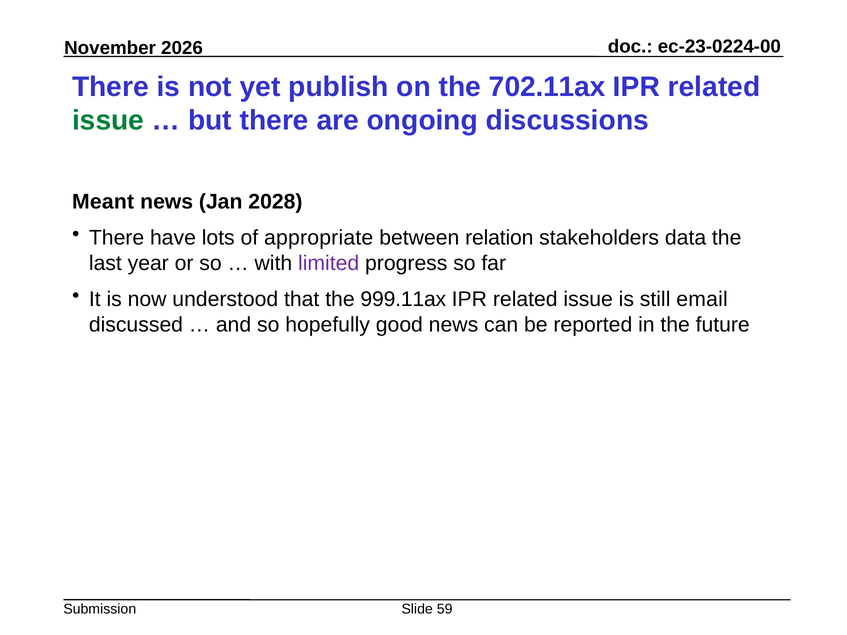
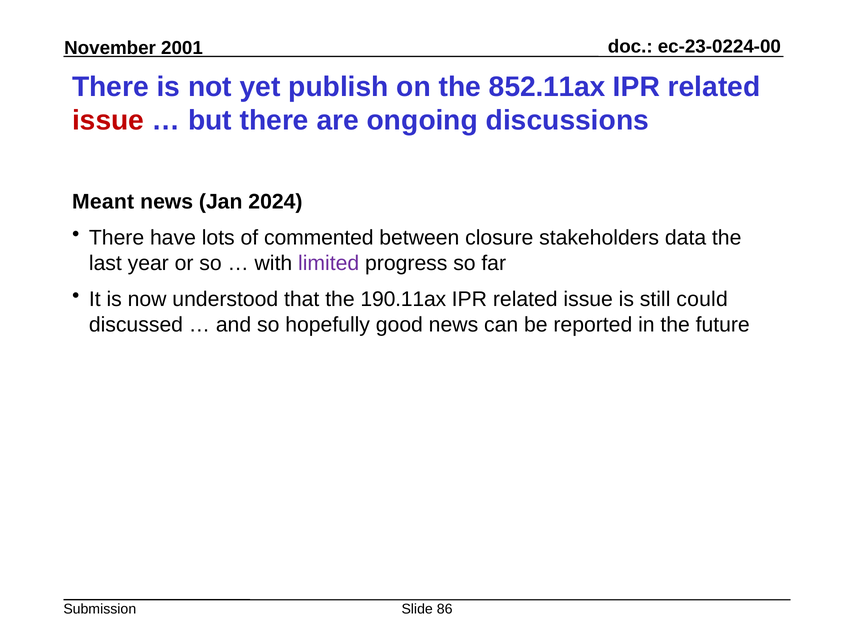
2026: 2026 -> 2001
702.11ax: 702.11ax -> 852.11ax
issue at (108, 121) colour: green -> red
2028: 2028 -> 2024
appropriate: appropriate -> commented
relation: relation -> closure
999.11ax: 999.11ax -> 190.11ax
email: email -> could
59: 59 -> 86
